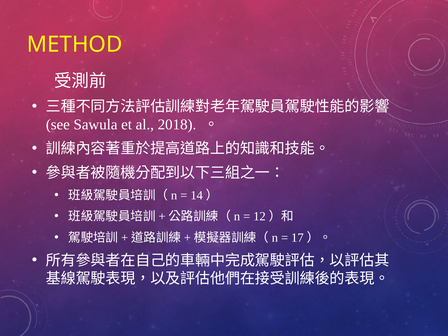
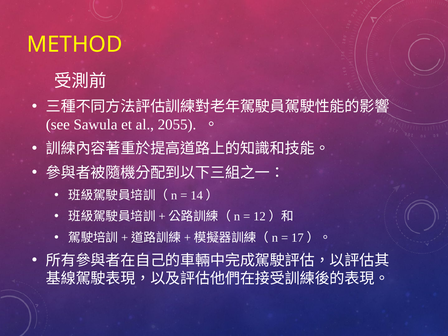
2018: 2018 -> 2055
